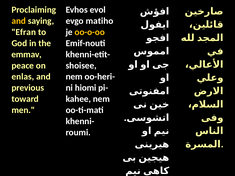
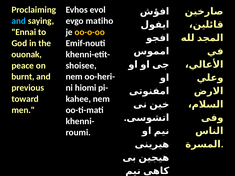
and at (19, 21) colour: yellow -> light blue
Efran: Efran -> Ennai
emmav: emmav -> ouonak
enlas: enlas -> burnt
